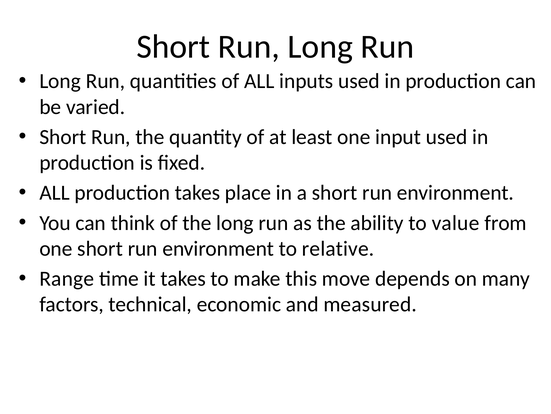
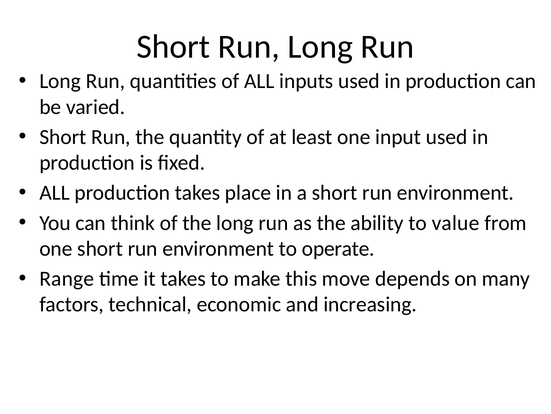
relative: relative -> operate
measured: measured -> increasing
